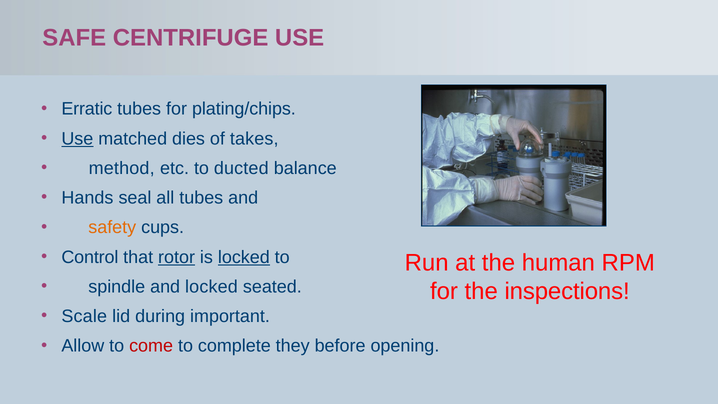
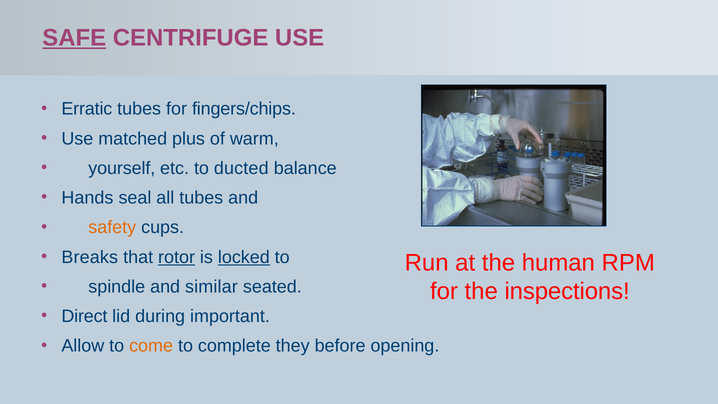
SAFE underline: none -> present
plating/chips: plating/chips -> fingers/chips
Use at (77, 139) underline: present -> none
dies: dies -> plus
takes: takes -> warm
method: method -> yourself
Control: Control -> Breaks
and locked: locked -> similar
Scale: Scale -> Direct
come colour: red -> orange
